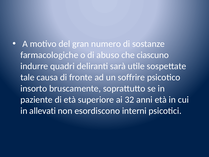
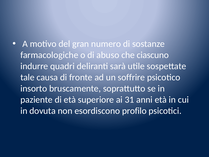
32: 32 -> 31
allevati: allevati -> dovuta
interni: interni -> profilo
